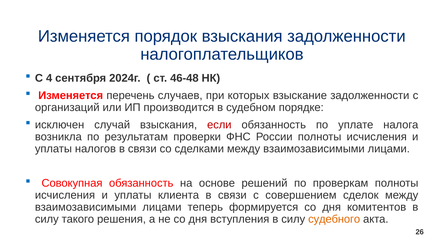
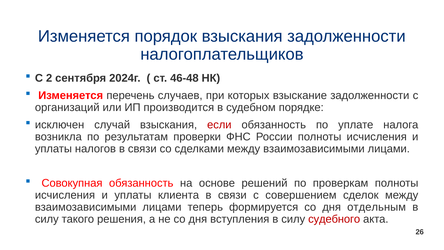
4: 4 -> 2
комитентов: комитентов -> отдельным
судебного colour: orange -> red
